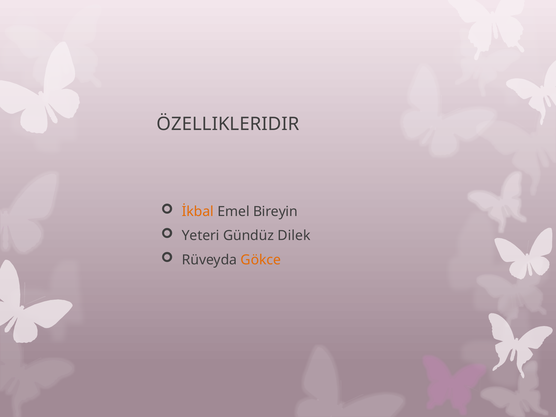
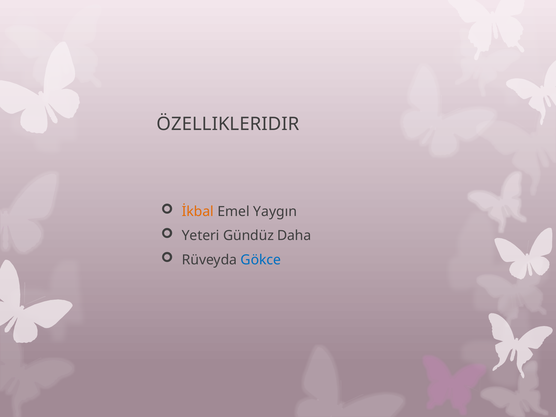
Bireyin: Bireyin -> Yaygın
Dilek: Dilek -> Daha
Gökce colour: orange -> blue
